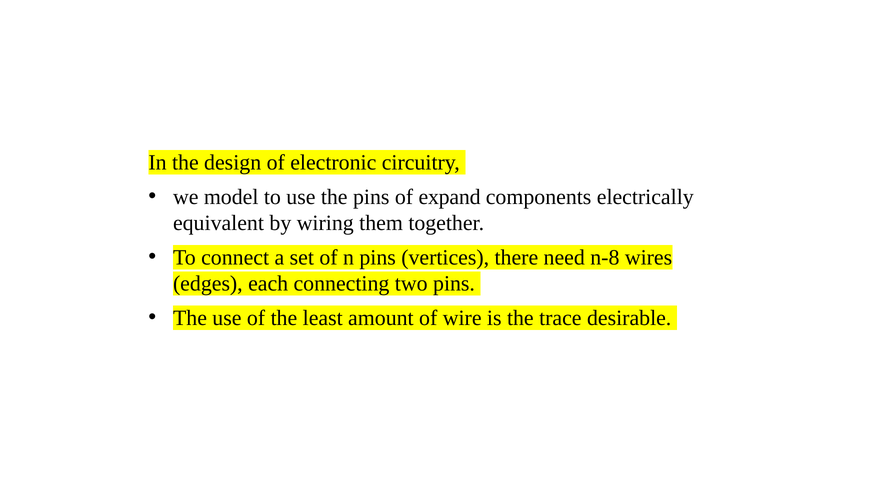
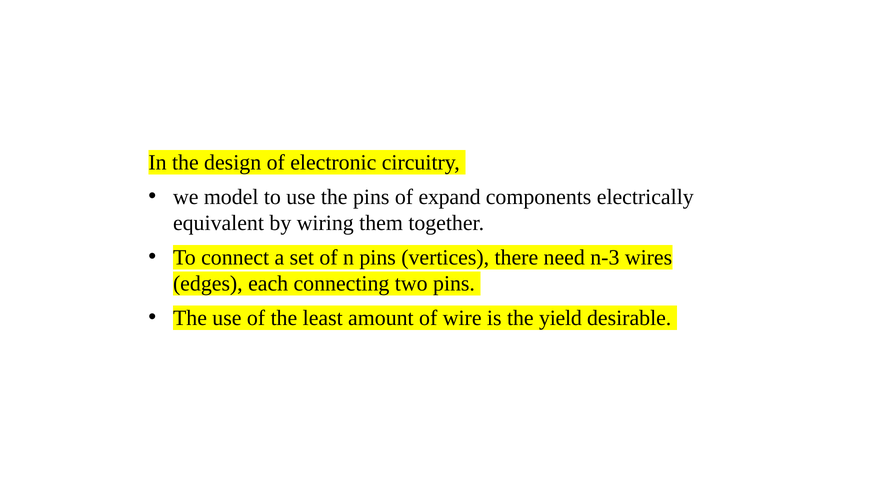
n-8: n-8 -> n-3
trace: trace -> yield
